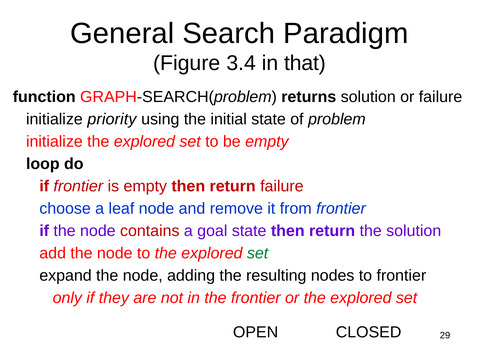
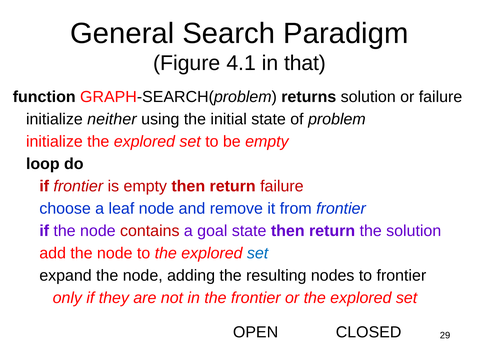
3.4: 3.4 -> 4.1
priority: priority -> neither
set at (258, 253) colour: green -> blue
